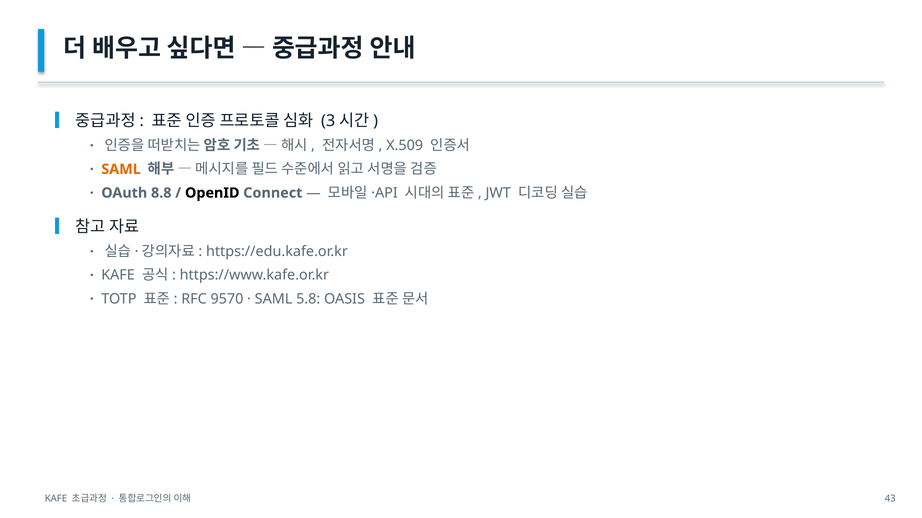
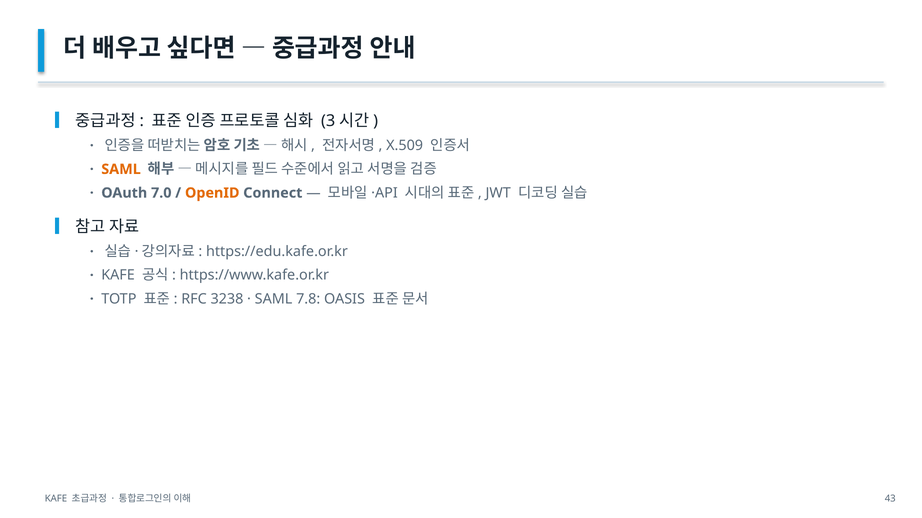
8.8: 8.8 -> 7.0
OpenID colour: black -> orange
9570: 9570 -> 3238
5.8: 5.8 -> 7.8
